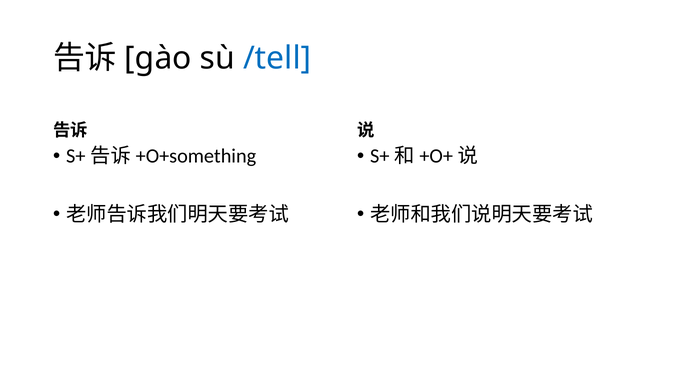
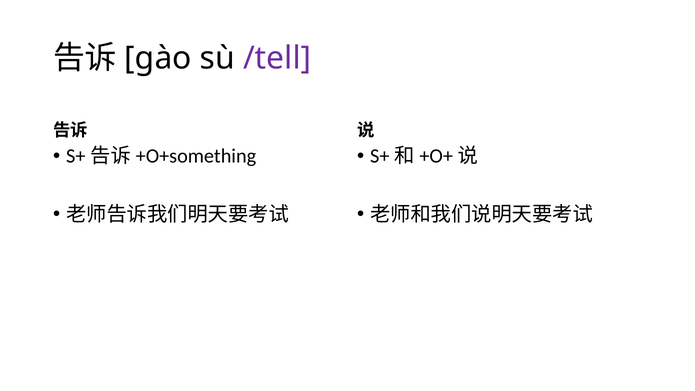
/tell colour: blue -> purple
